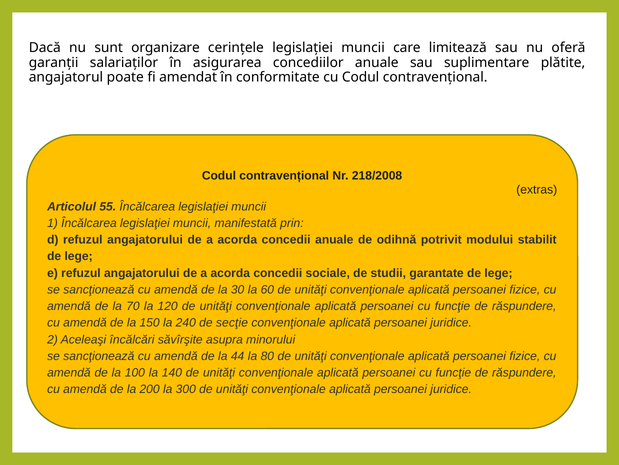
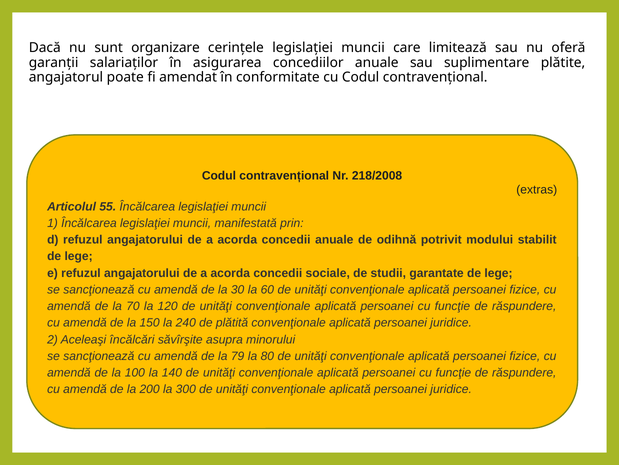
secţie: secţie -> plătită
44: 44 -> 79
